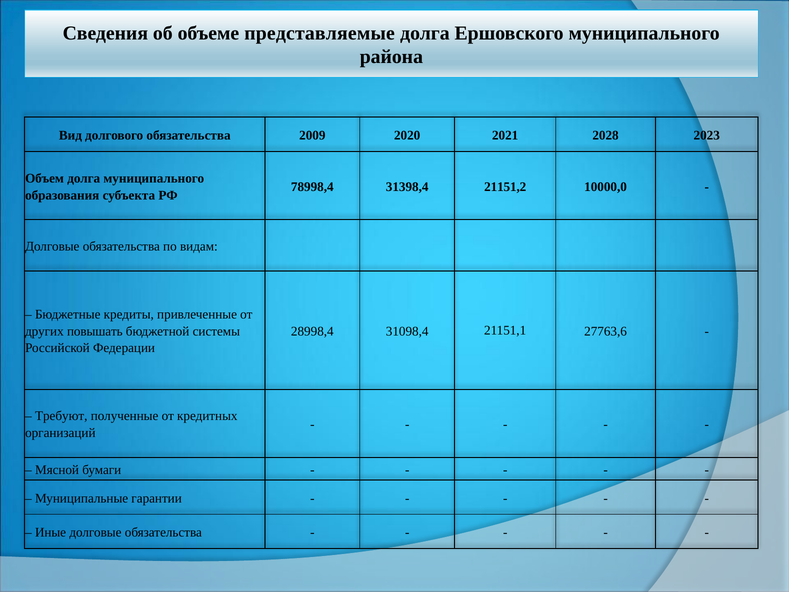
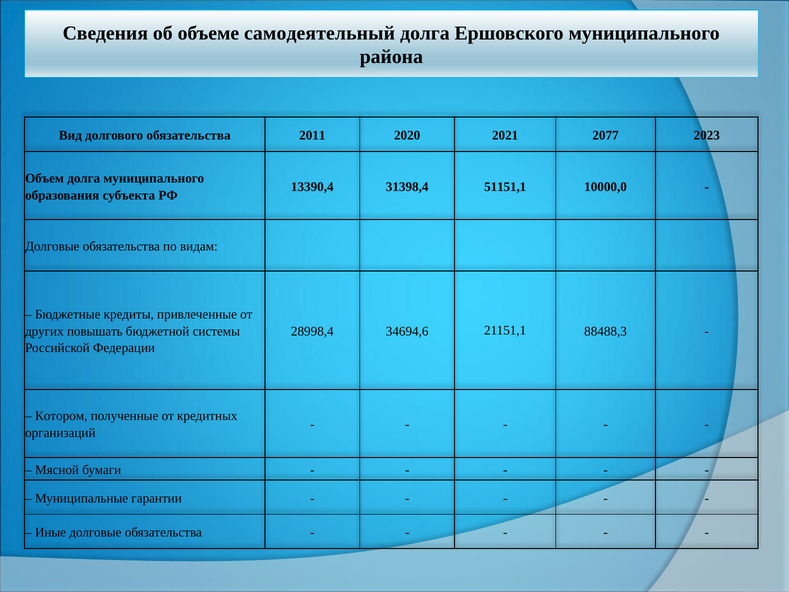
представляемые: представляемые -> самодеятельный
2009: 2009 -> 2011
2028: 2028 -> 2077
78998,4: 78998,4 -> 13390,4
21151,2: 21151,2 -> 51151,1
31098,4: 31098,4 -> 34694,6
27763,6: 27763,6 -> 88488,3
Требуют: Требуют -> Котором
